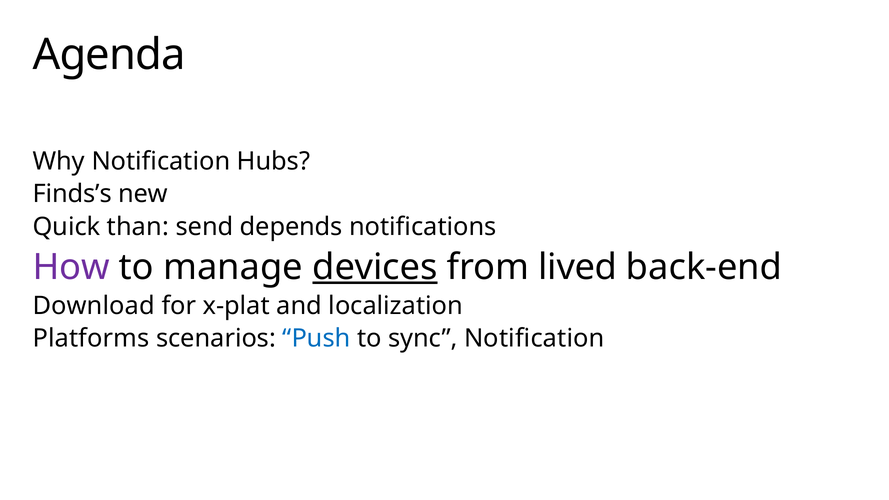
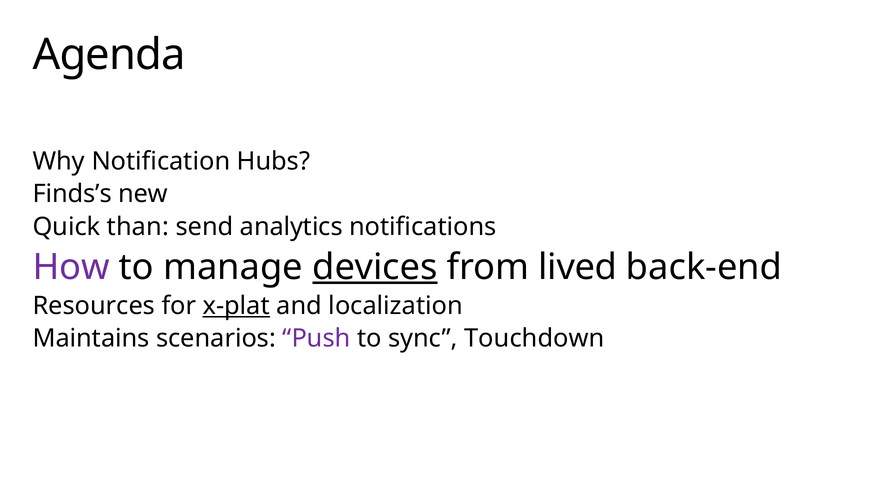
depends: depends -> analytics
Download: Download -> Resources
x-plat underline: none -> present
Platforms: Platforms -> Maintains
Push colour: blue -> purple
sync Notification: Notification -> Touchdown
